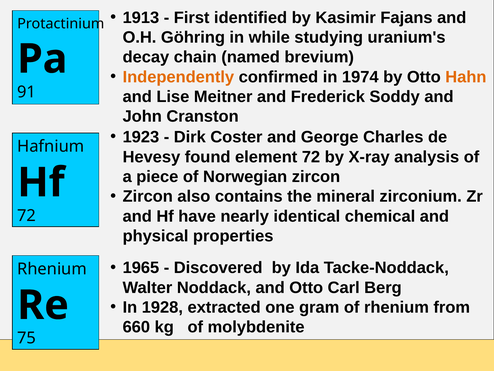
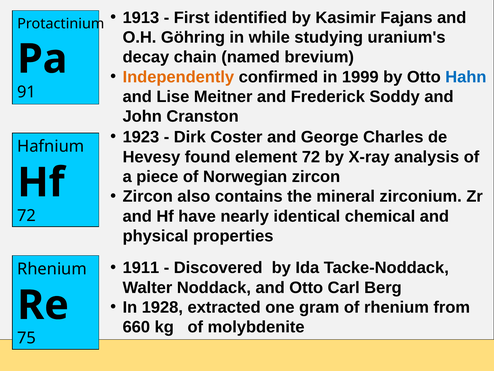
1974: 1974 -> 1999
Hahn colour: orange -> blue
1965: 1965 -> 1911
